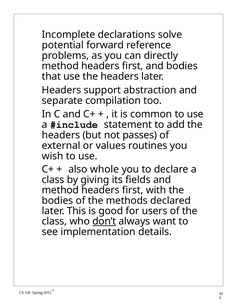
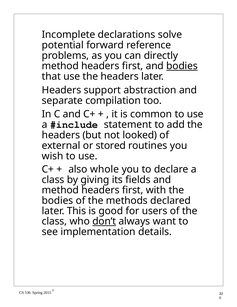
bodies at (182, 66) underline: none -> present
passes: passes -> looked
values: values -> stored
